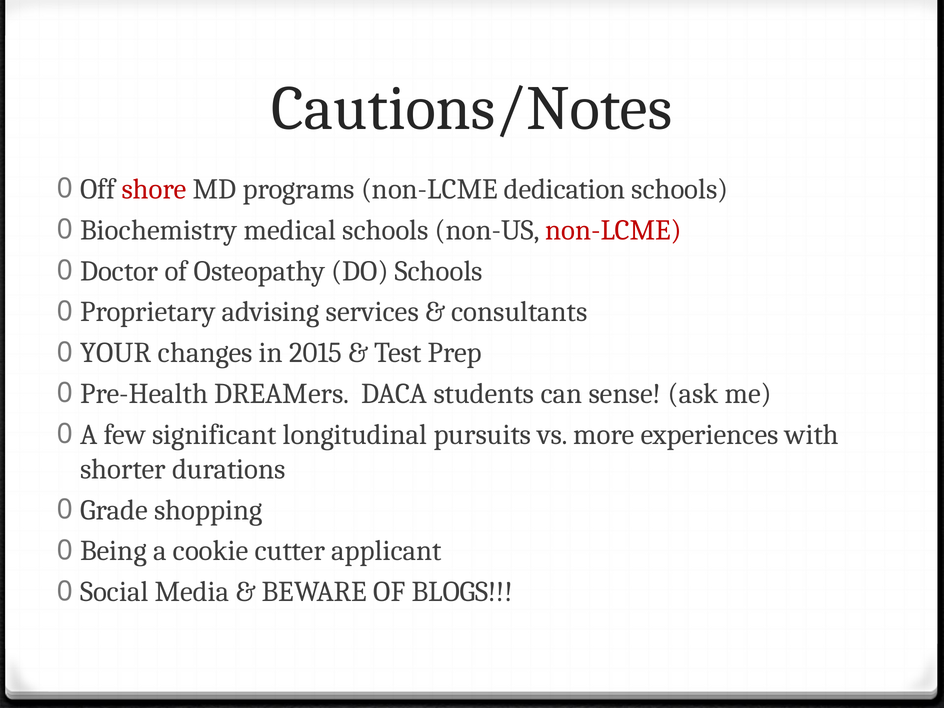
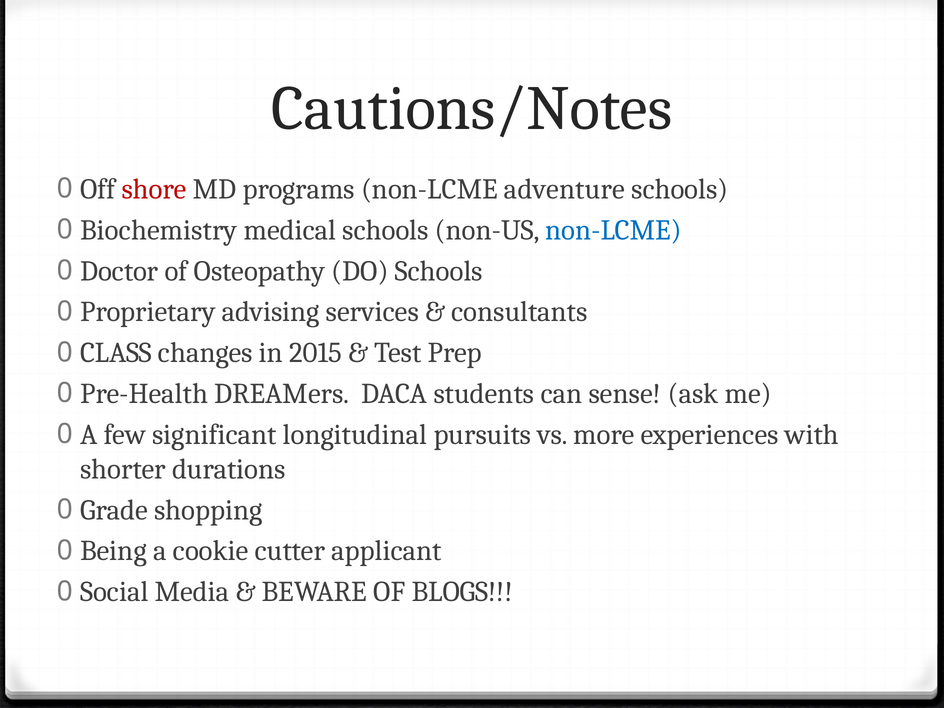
dedication: dedication -> adventure
non-LCME at (614, 230) colour: red -> blue
YOUR: YOUR -> CLASS
